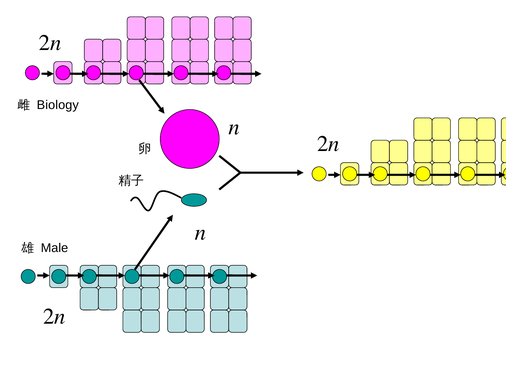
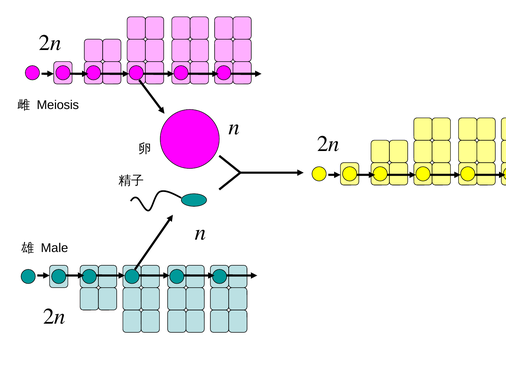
Biology: Biology -> Meiosis
